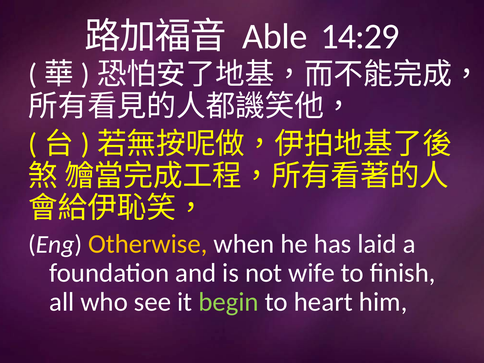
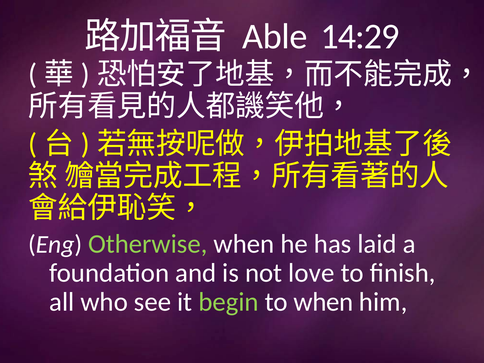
Otherwise colour: yellow -> light green
wife: wife -> love
to heart: heart -> when
